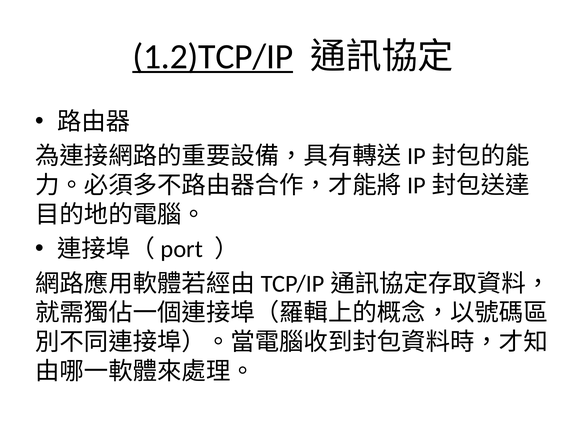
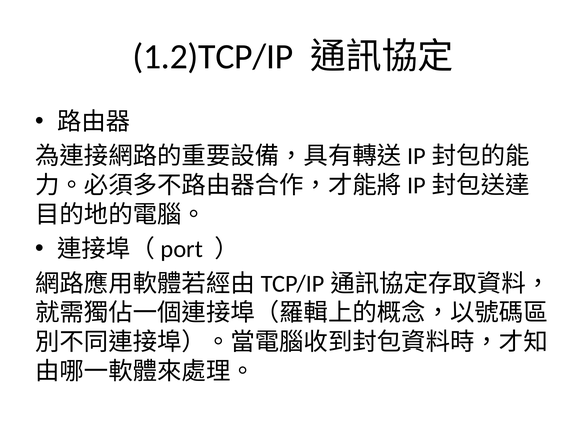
1.2)TCP/IP underline: present -> none
